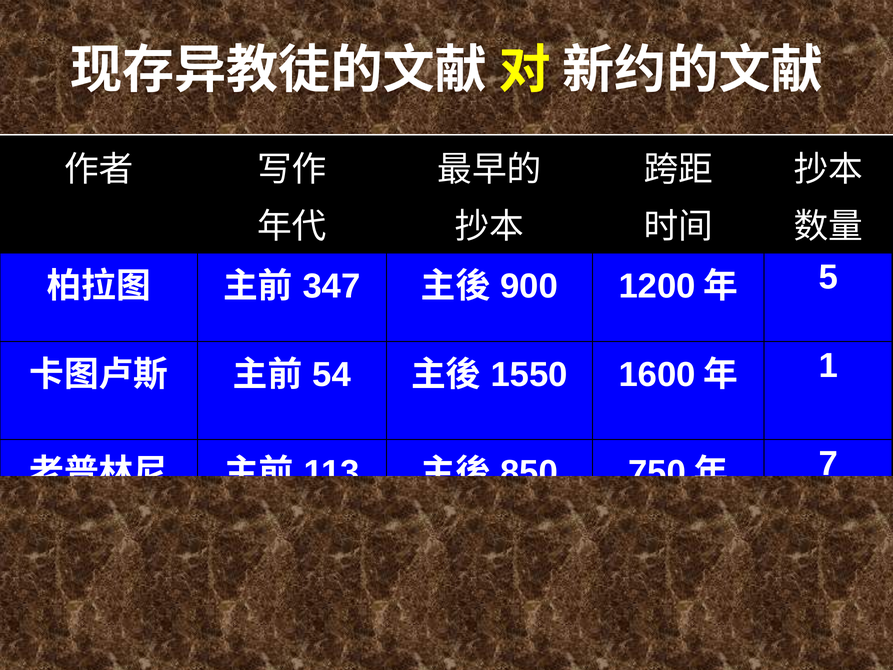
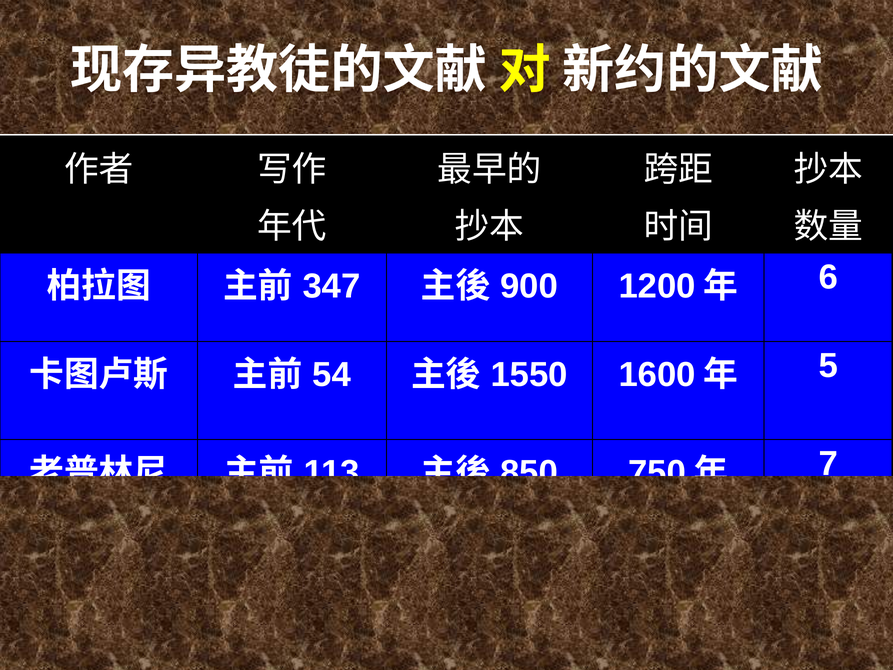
5: 5 -> 6
1: 1 -> 5
